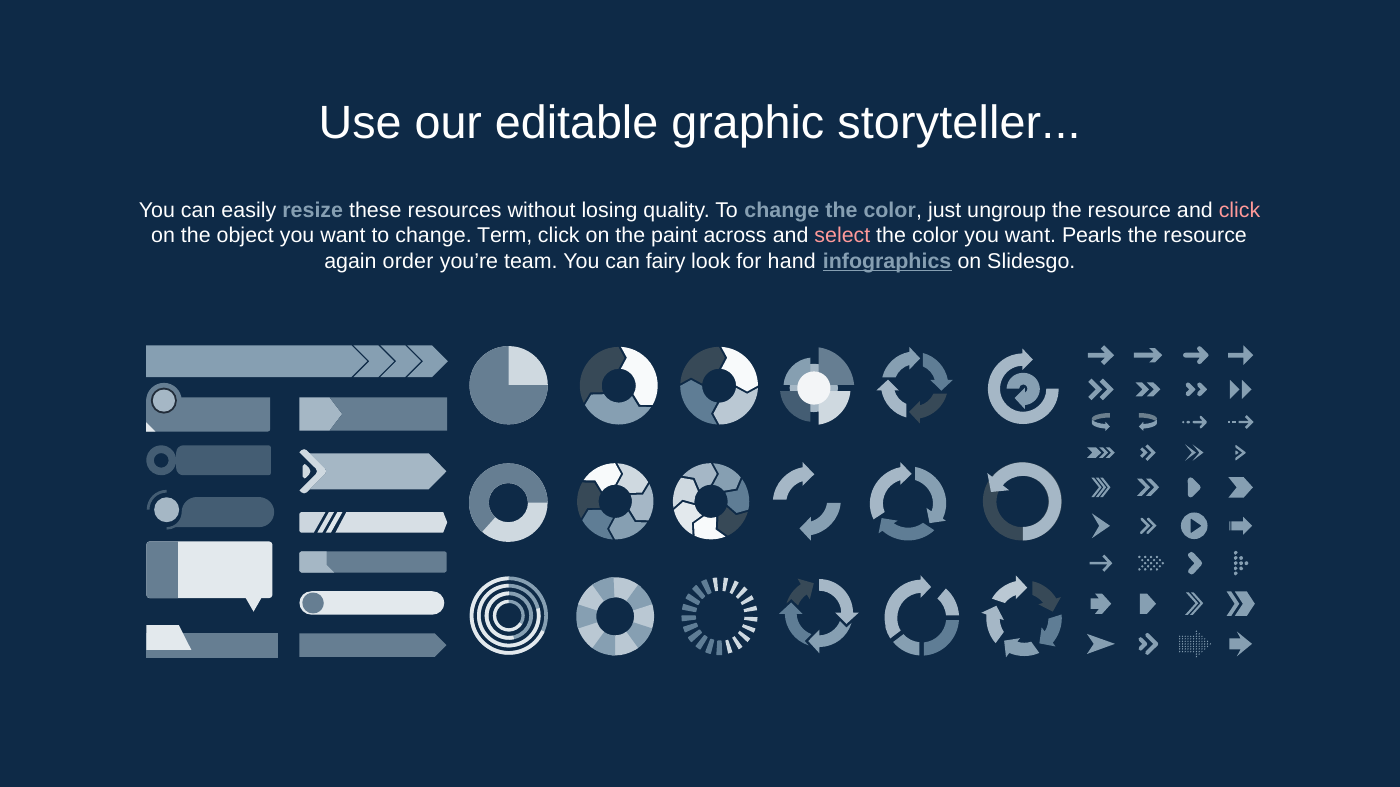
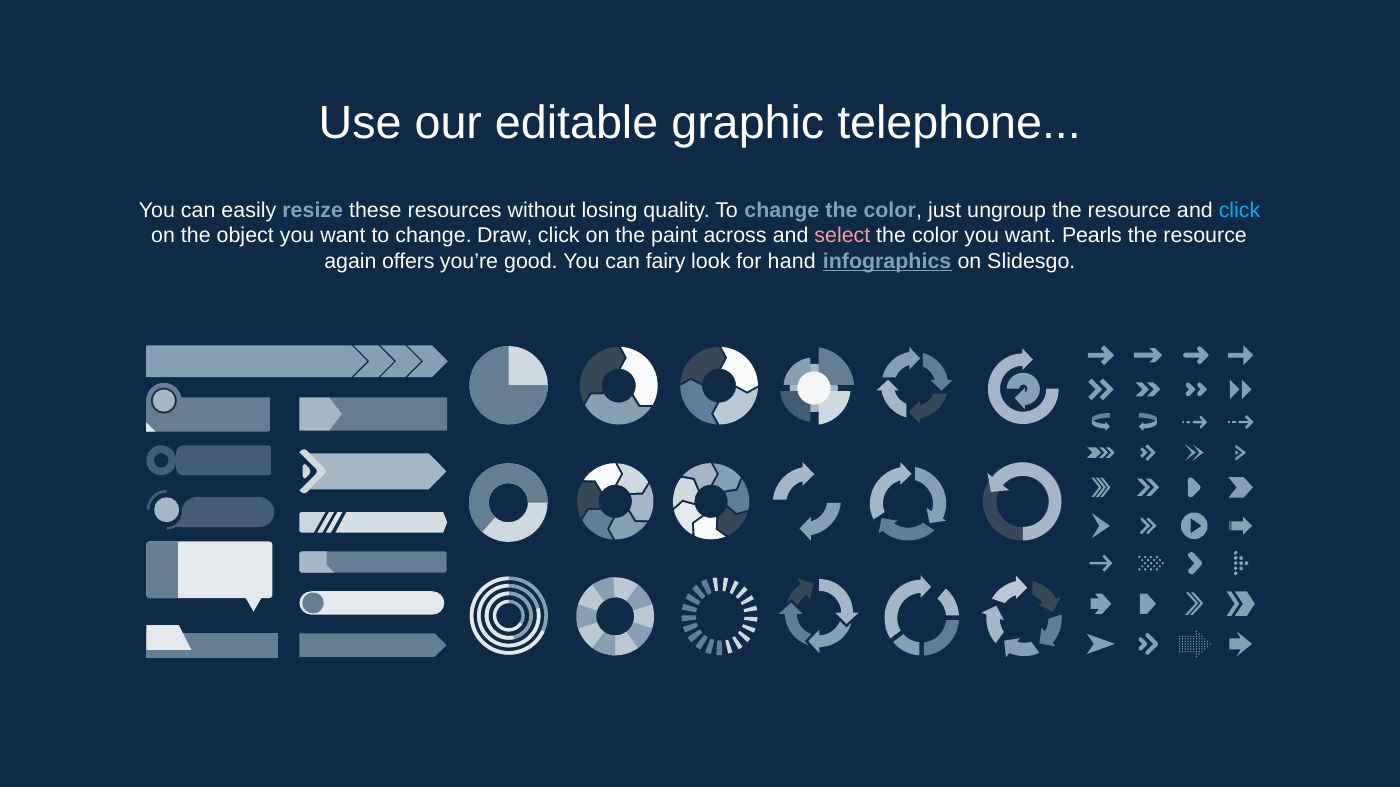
storyteller: storyteller -> telephone
click at (1240, 210) colour: pink -> light blue
Term: Term -> Draw
order: order -> offers
team: team -> good
